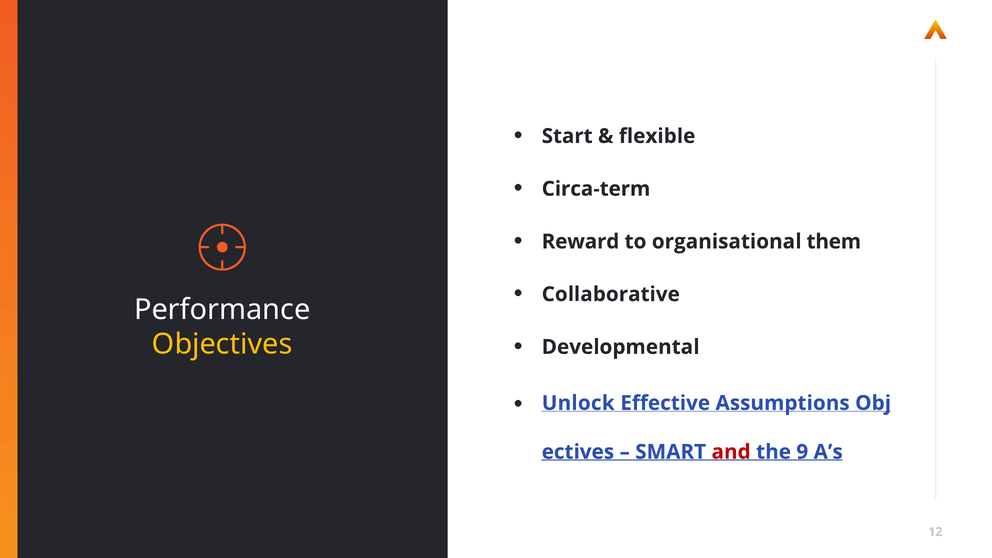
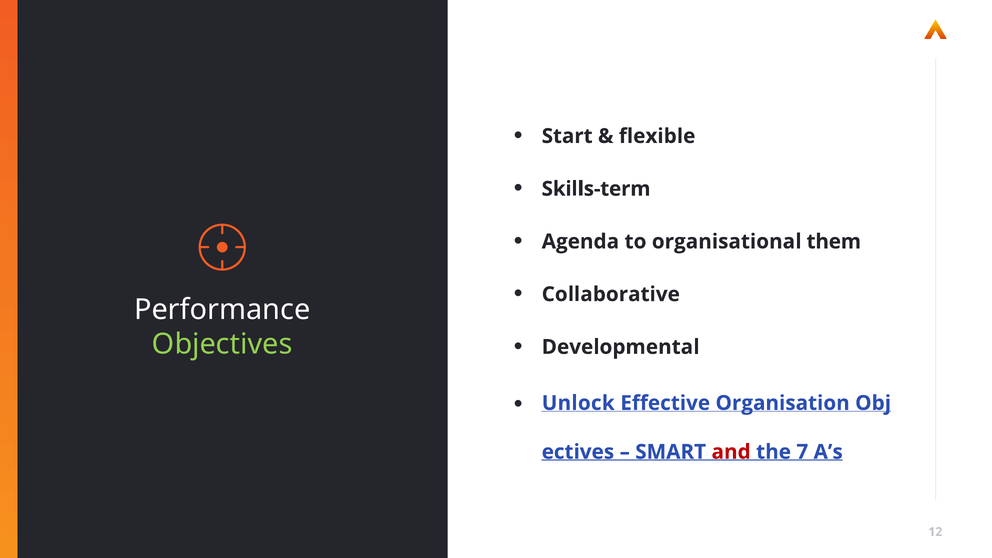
Circa-term: Circa-term -> Skills-term
Reward: Reward -> Agenda
Objectives colour: yellow -> light green
Assumptions: Assumptions -> Organisation
9: 9 -> 7
